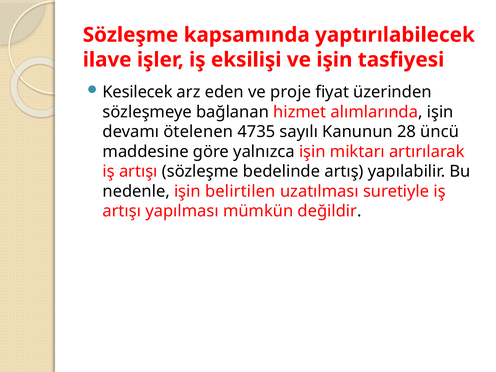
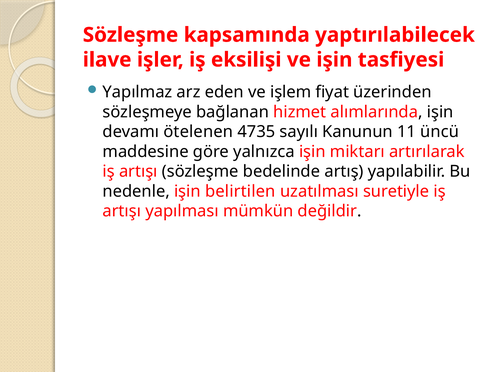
Kesilecek: Kesilecek -> Yapılmaz
proje: proje -> işlem
28: 28 -> 11
